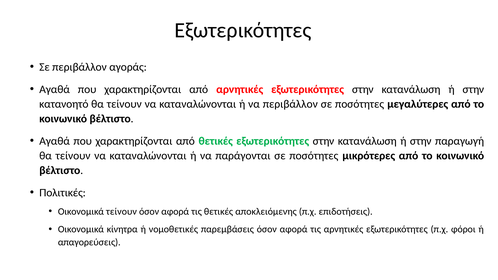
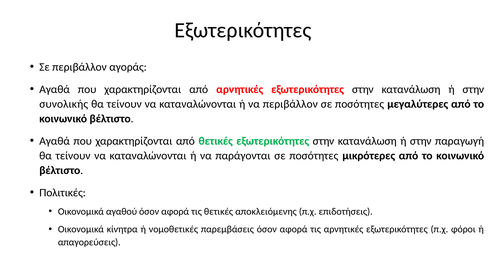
κατανοητό: κατανοητό -> συνολικής
Οικονομικά τείνουν: τείνουν -> αγαθού
